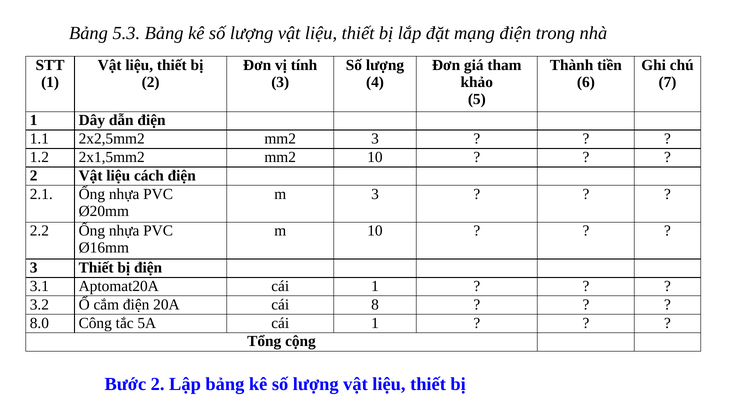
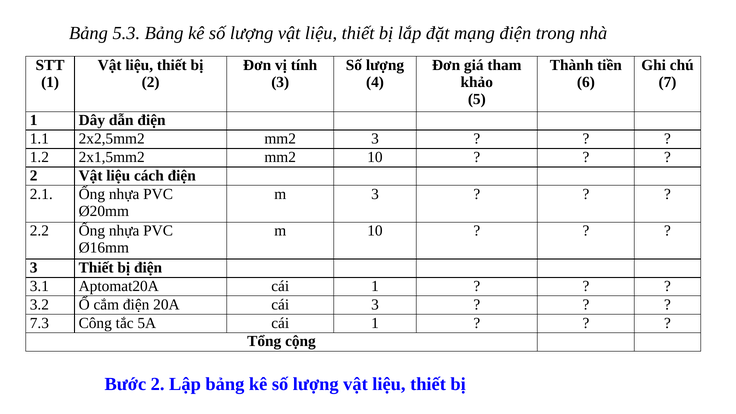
cái 8: 8 -> 3
8.0: 8.0 -> 7.3
